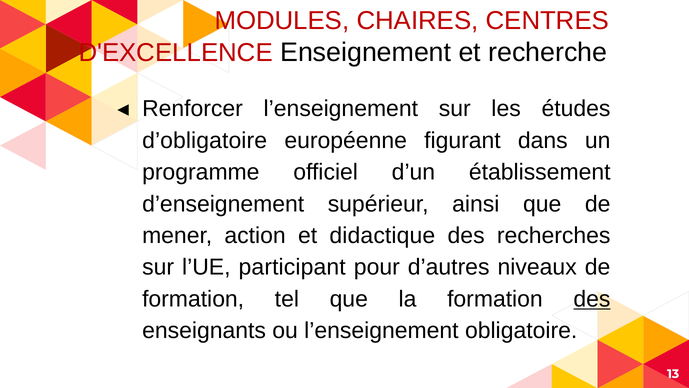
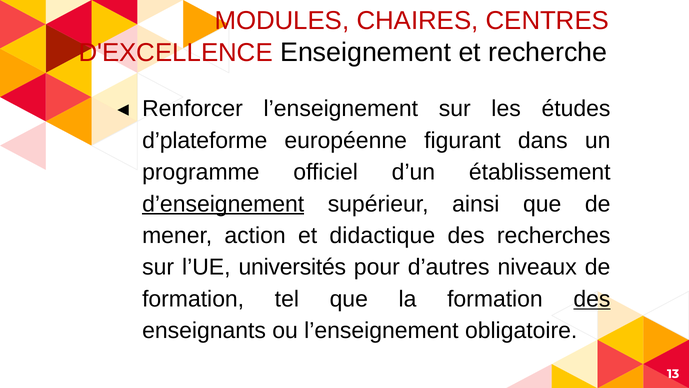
d’obligatoire: d’obligatoire -> d’plateforme
d’enseignement underline: none -> present
participant: participant -> universités
